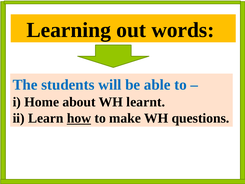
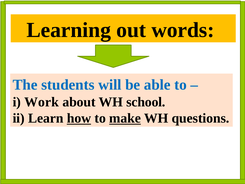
Home: Home -> Work
learnt: learnt -> school
make underline: none -> present
